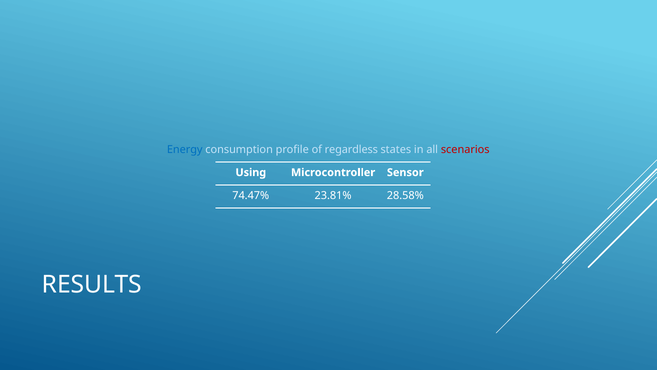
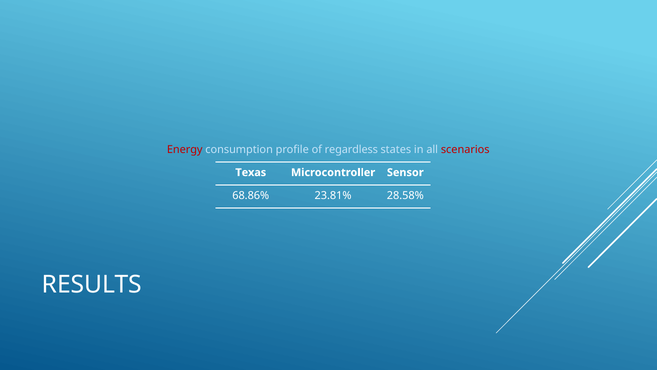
Energy colour: blue -> red
Using: Using -> Texas
74.47%: 74.47% -> 68.86%
